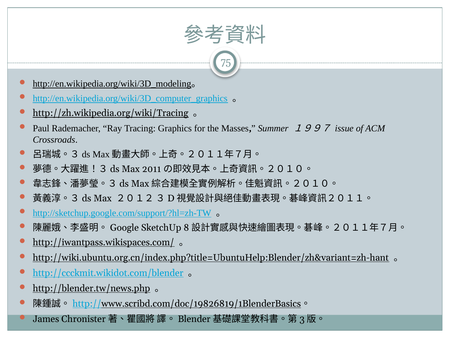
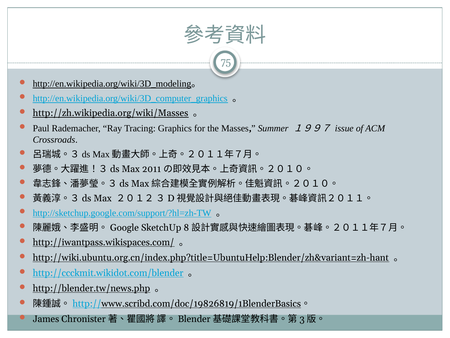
http://zh.wikipedia.org/wiki/Tracing: http://zh.wikipedia.org/wiki/Tracing -> http://zh.wikipedia.org/wiki/Masses
